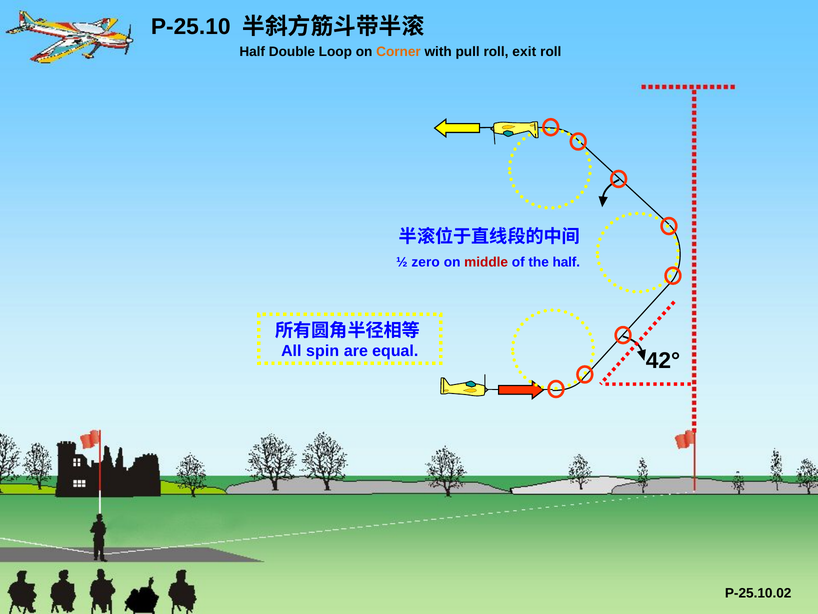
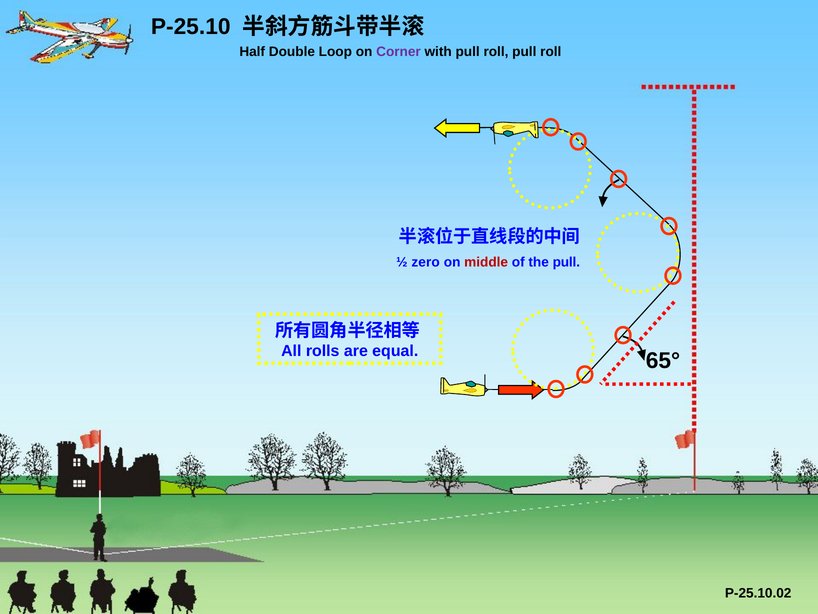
Corner colour: orange -> purple
roll exit: exit -> pull
the half: half -> pull
spin: spin -> rolls
42°: 42° -> 65°
